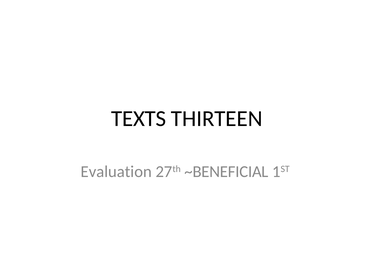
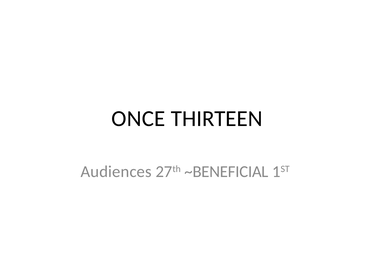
TEXTS: TEXTS -> ONCE
Evaluation: Evaluation -> Audiences
